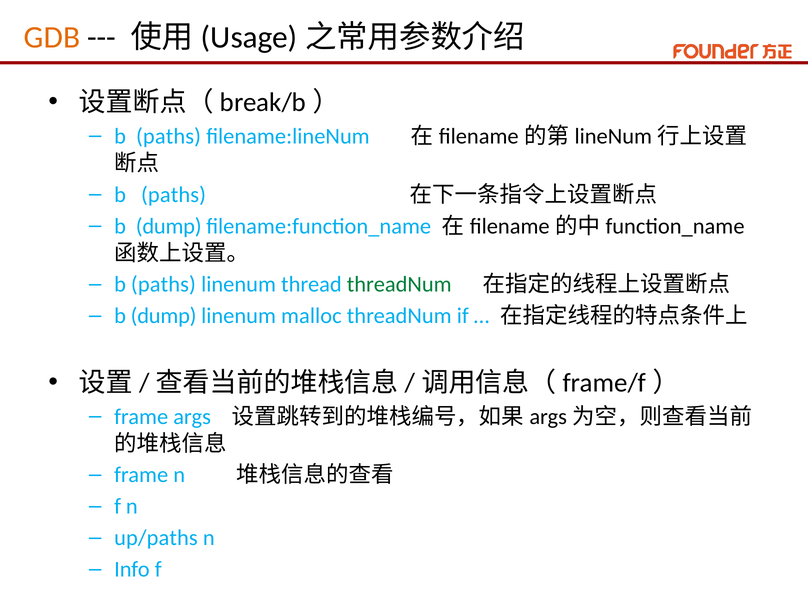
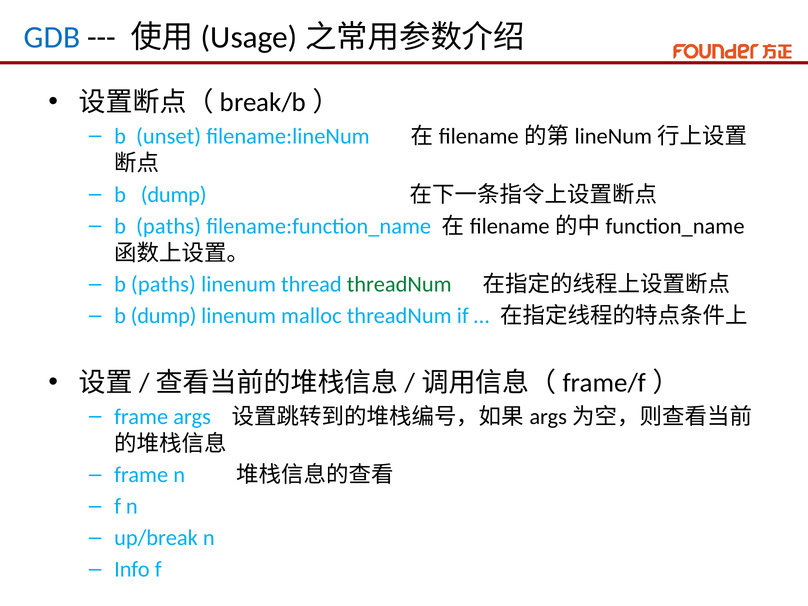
GDB colour: orange -> blue
paths at (169, 136): paths -> unset
paths at (174, 195): paths -> dump
dump at (169, 226): dump -> paths
up/paths: up/paths -> up/break
